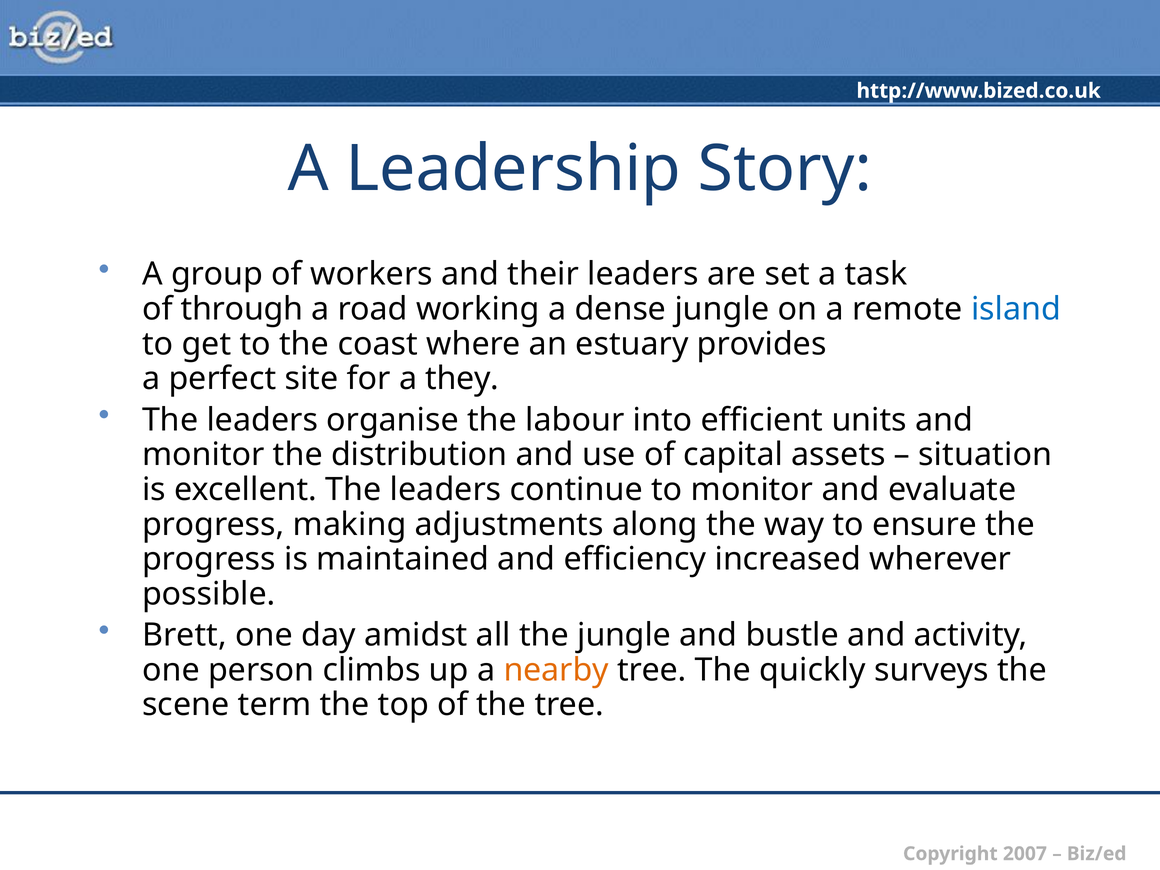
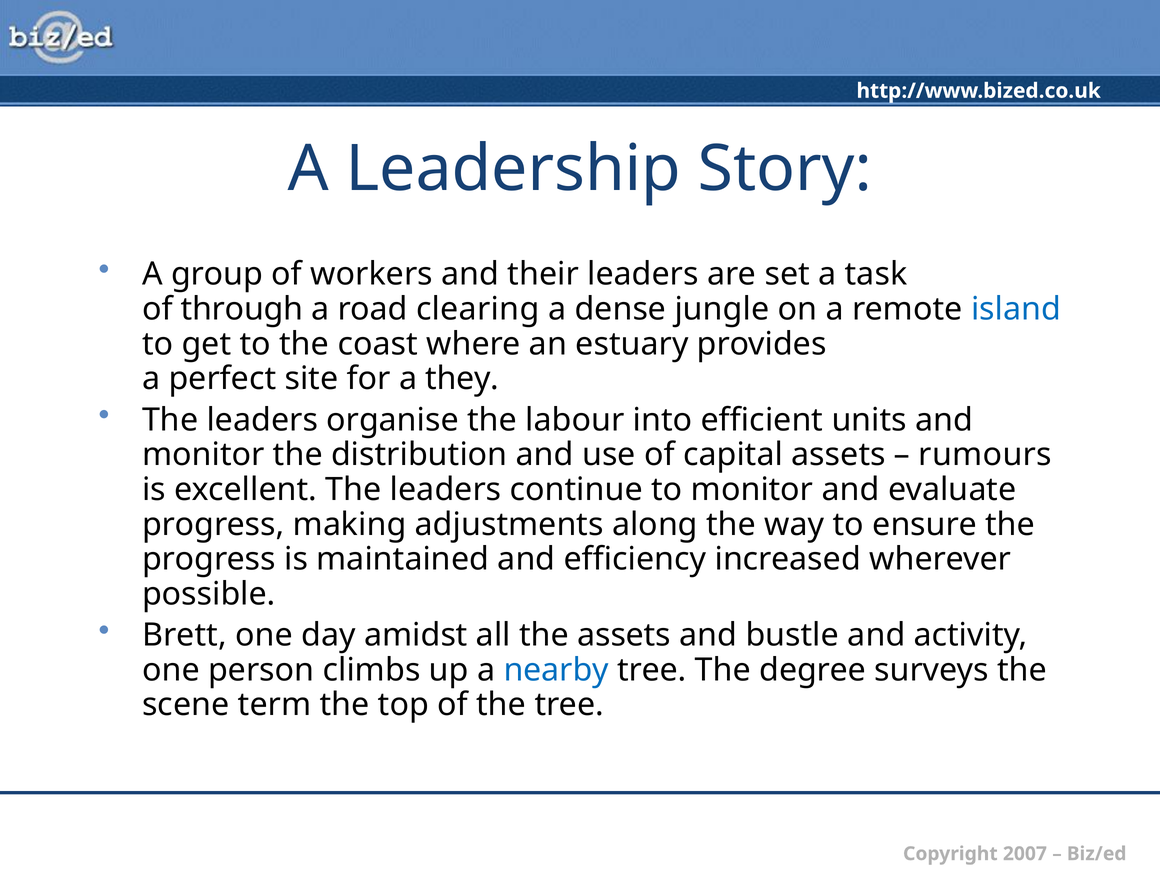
working: working -> clearing
situation: situation -> rumours
the jungle: jungle -> assets
nearby colour: orange -> blue
quickly: quickly -> degree
